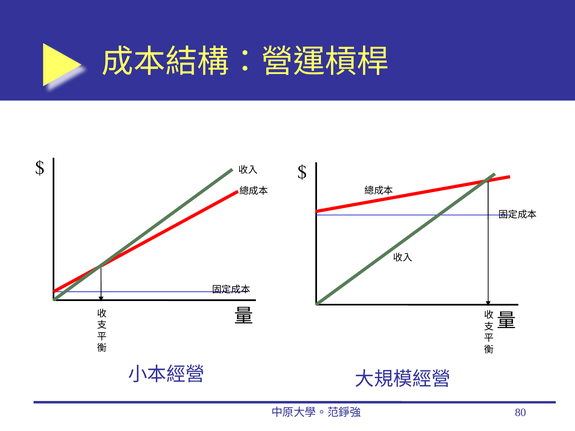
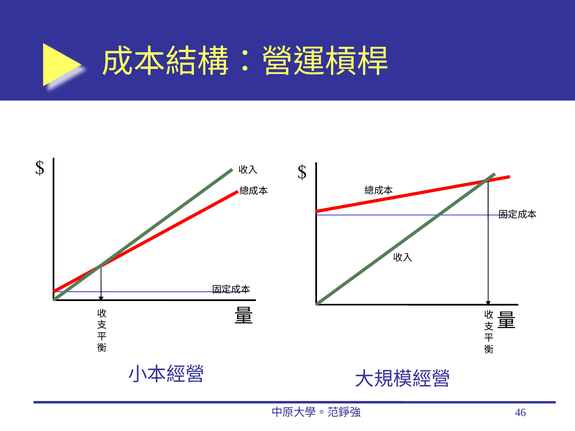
80: 80 -> 46
